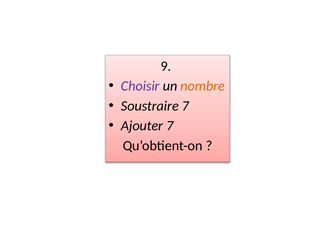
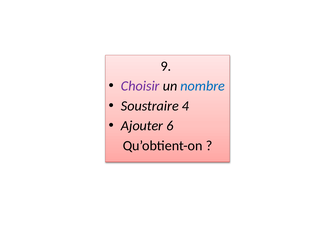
nombre colour: orange -> blue
Soustraire 7: 7 -> 4
Ajouter 7: 7 -> 6
